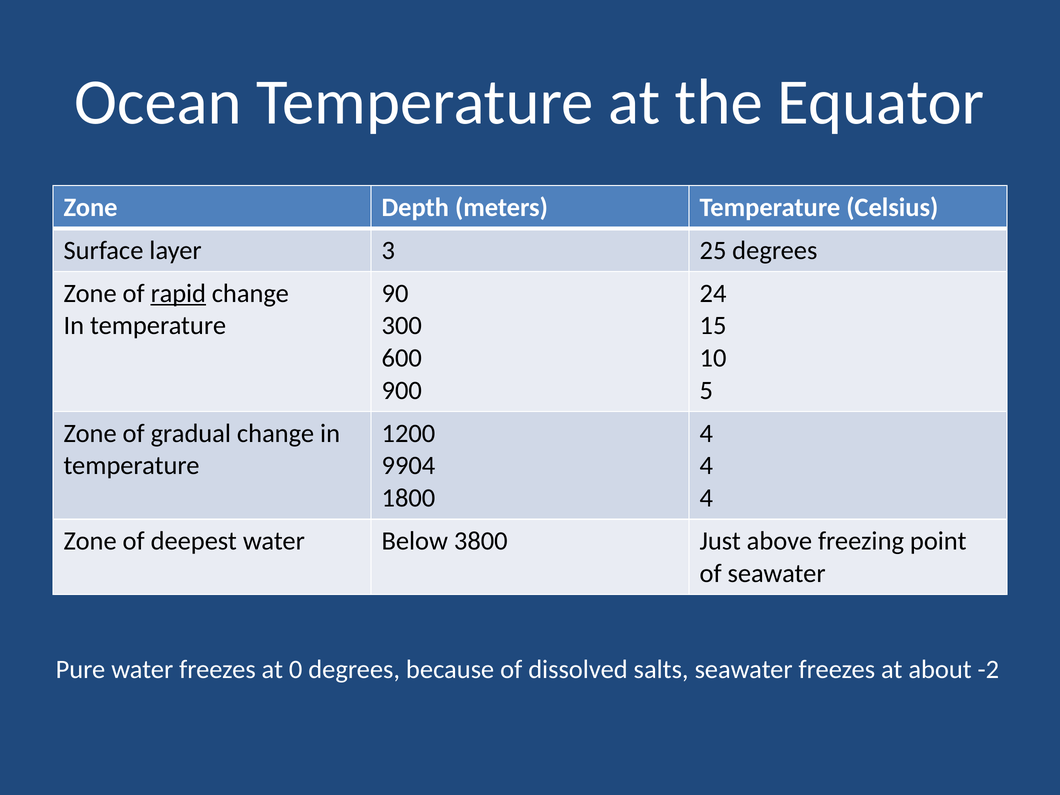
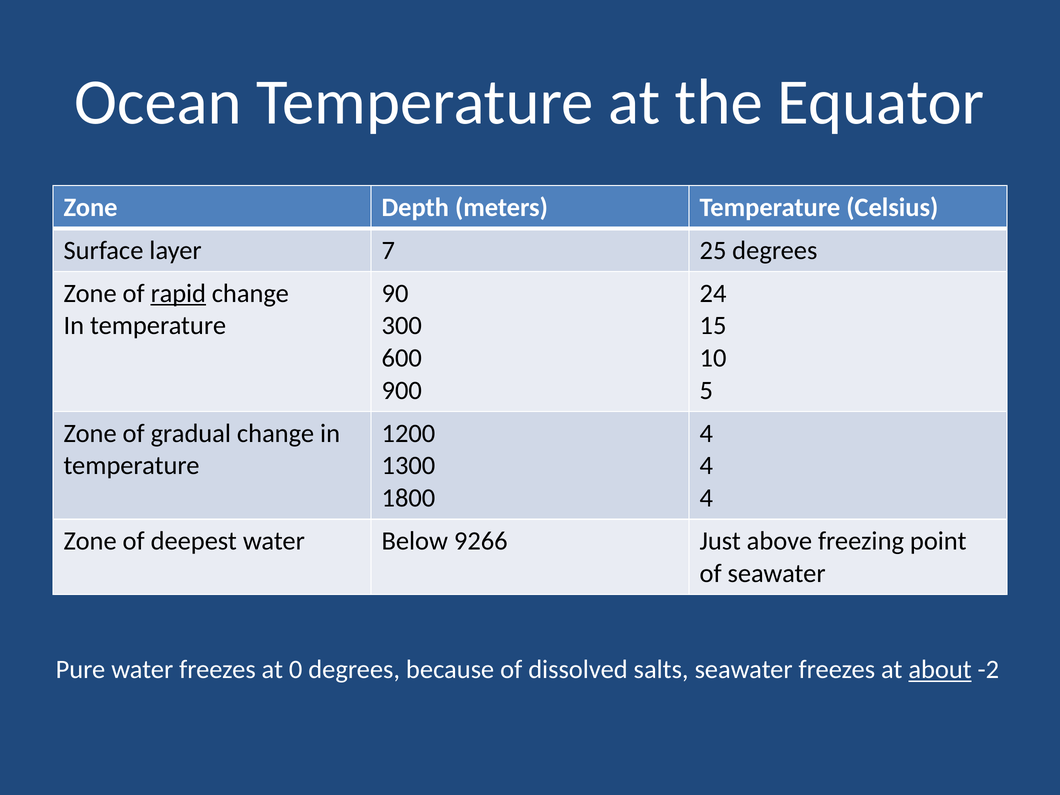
3: 3 -> 7
9904: 9904 -> 1300
3800: 3800 -> 9266
about underline: none -> present
